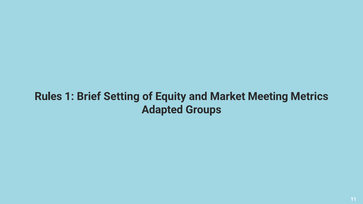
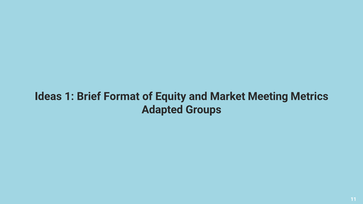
Rules: Rules -> Ideas
Setting: Setting -> Format
